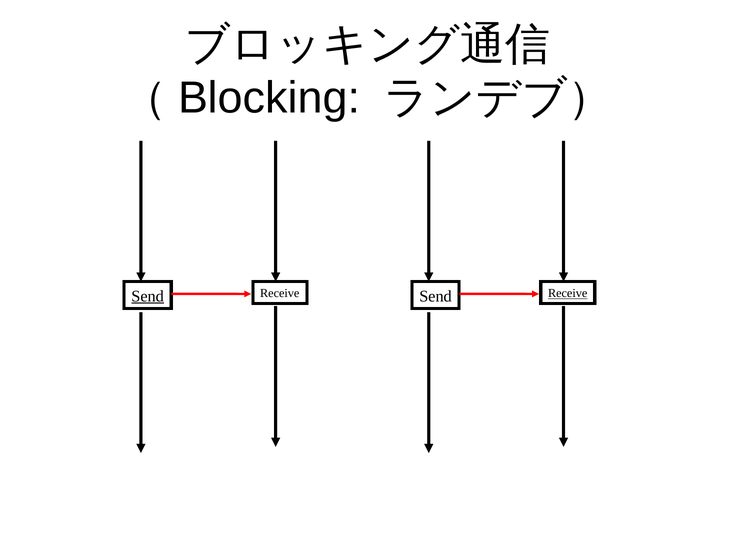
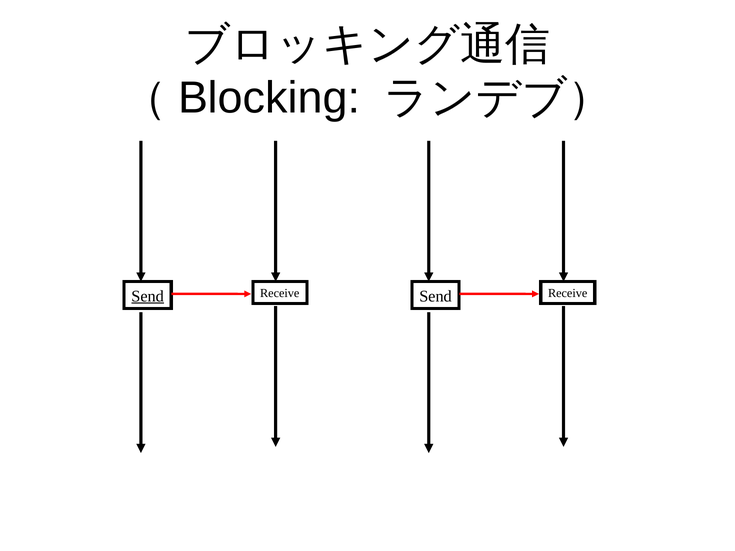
Receive at (568, 294) underline: present -> none
